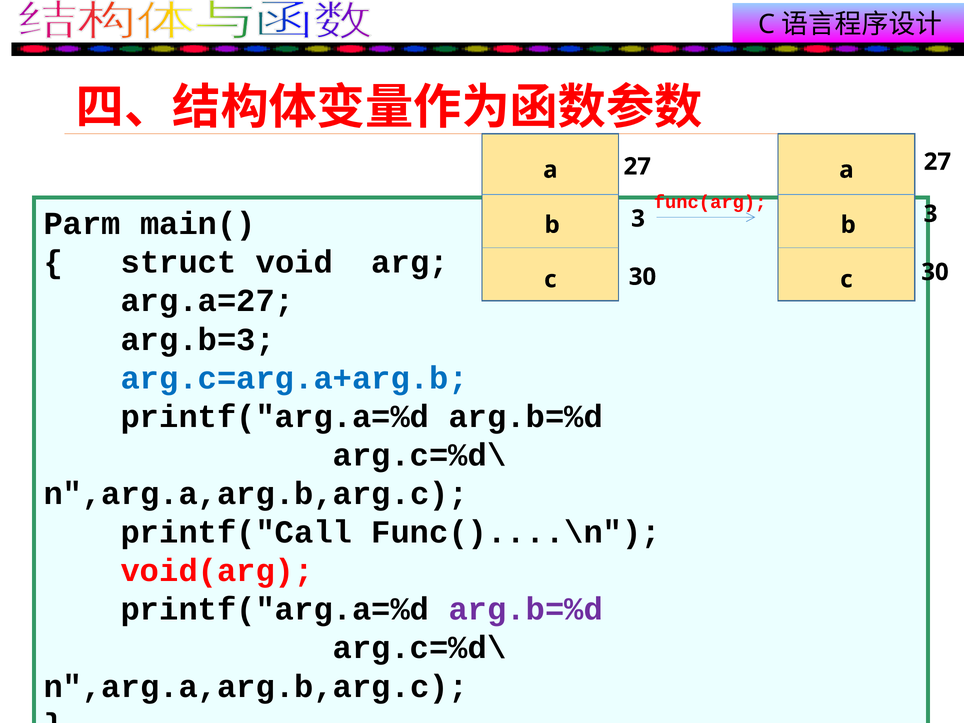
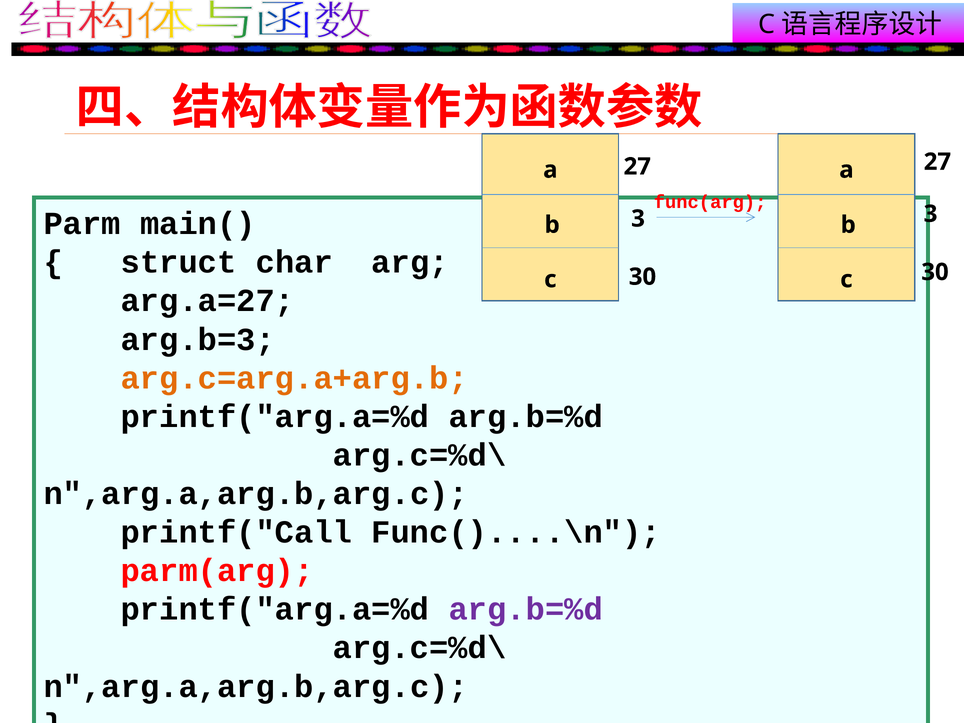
void: void -> char
arg.c=arg.a+arg.b colour: blue -> orange
void(arg: void(arg -> parm(arg
